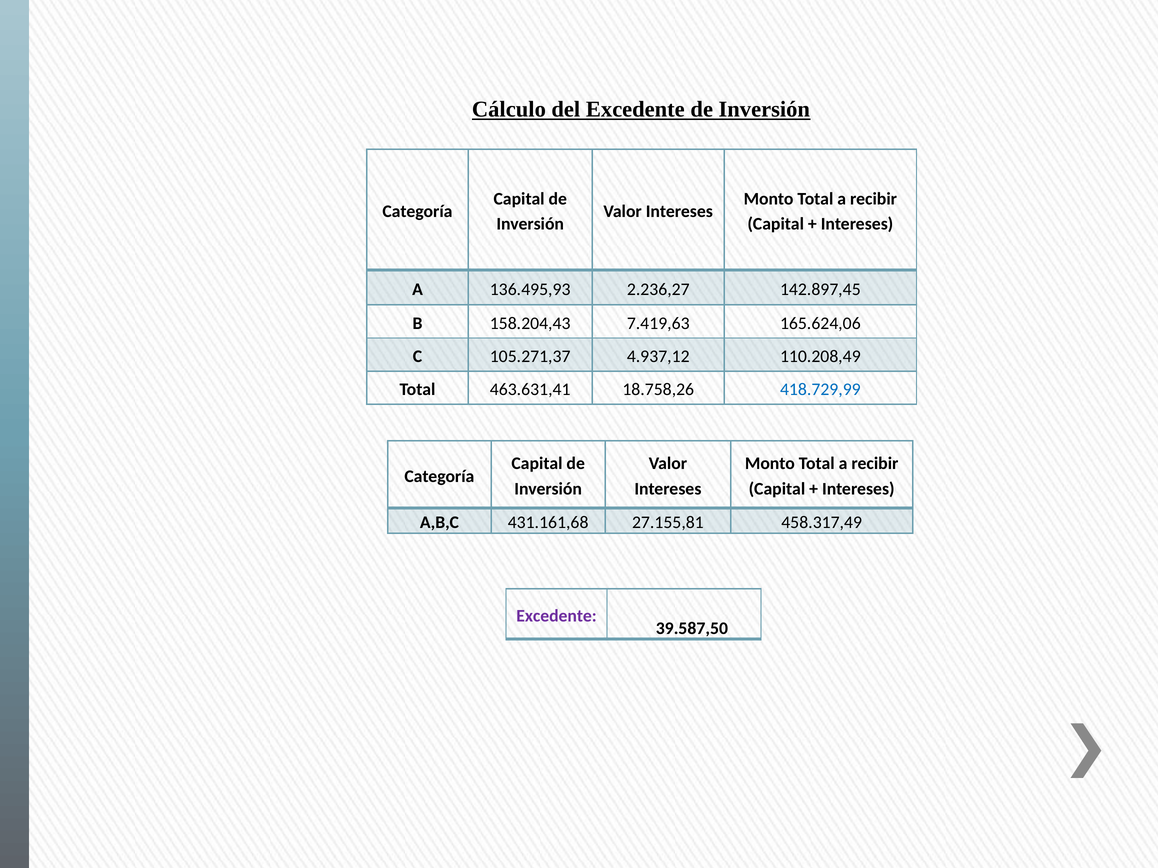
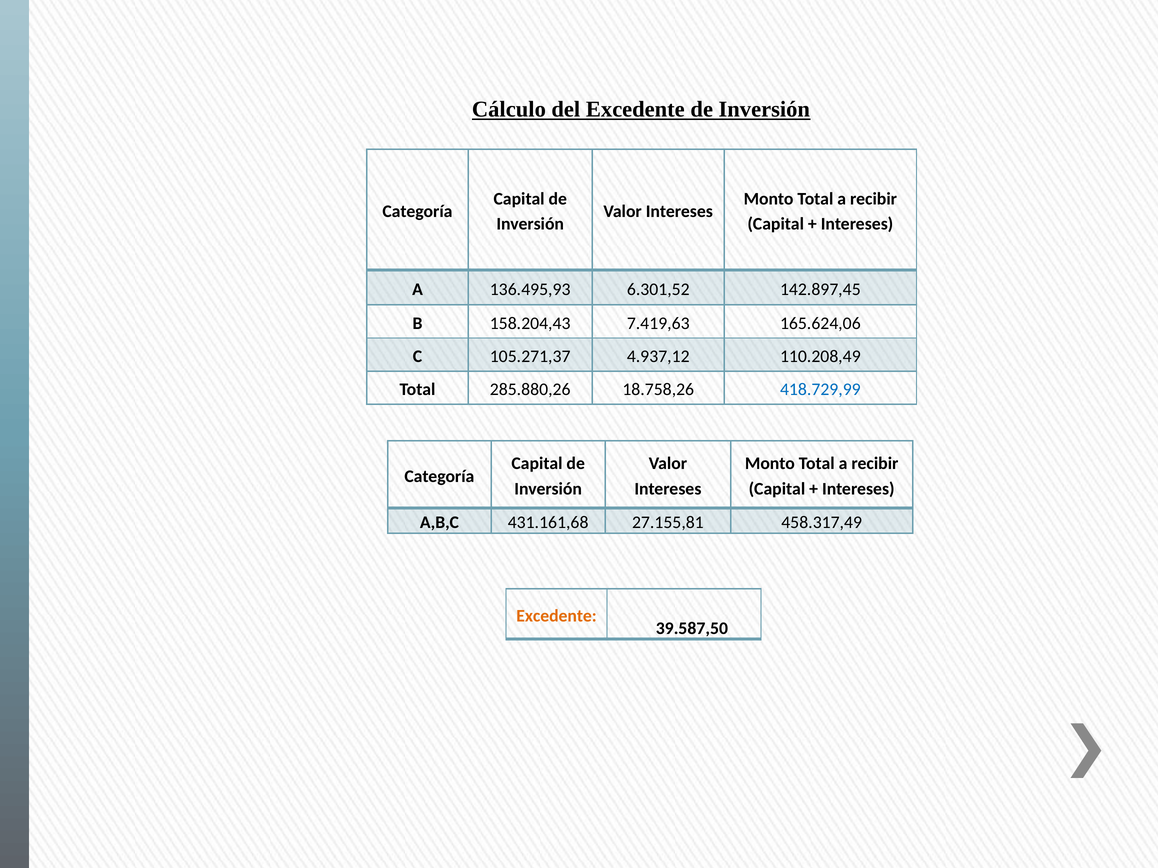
2.236,27: 2.236,27 -> 6.301,52
463.631,41: 463.631,41 -> 285.880,26
Excedente at (557, 616) colour: purple -> orange
